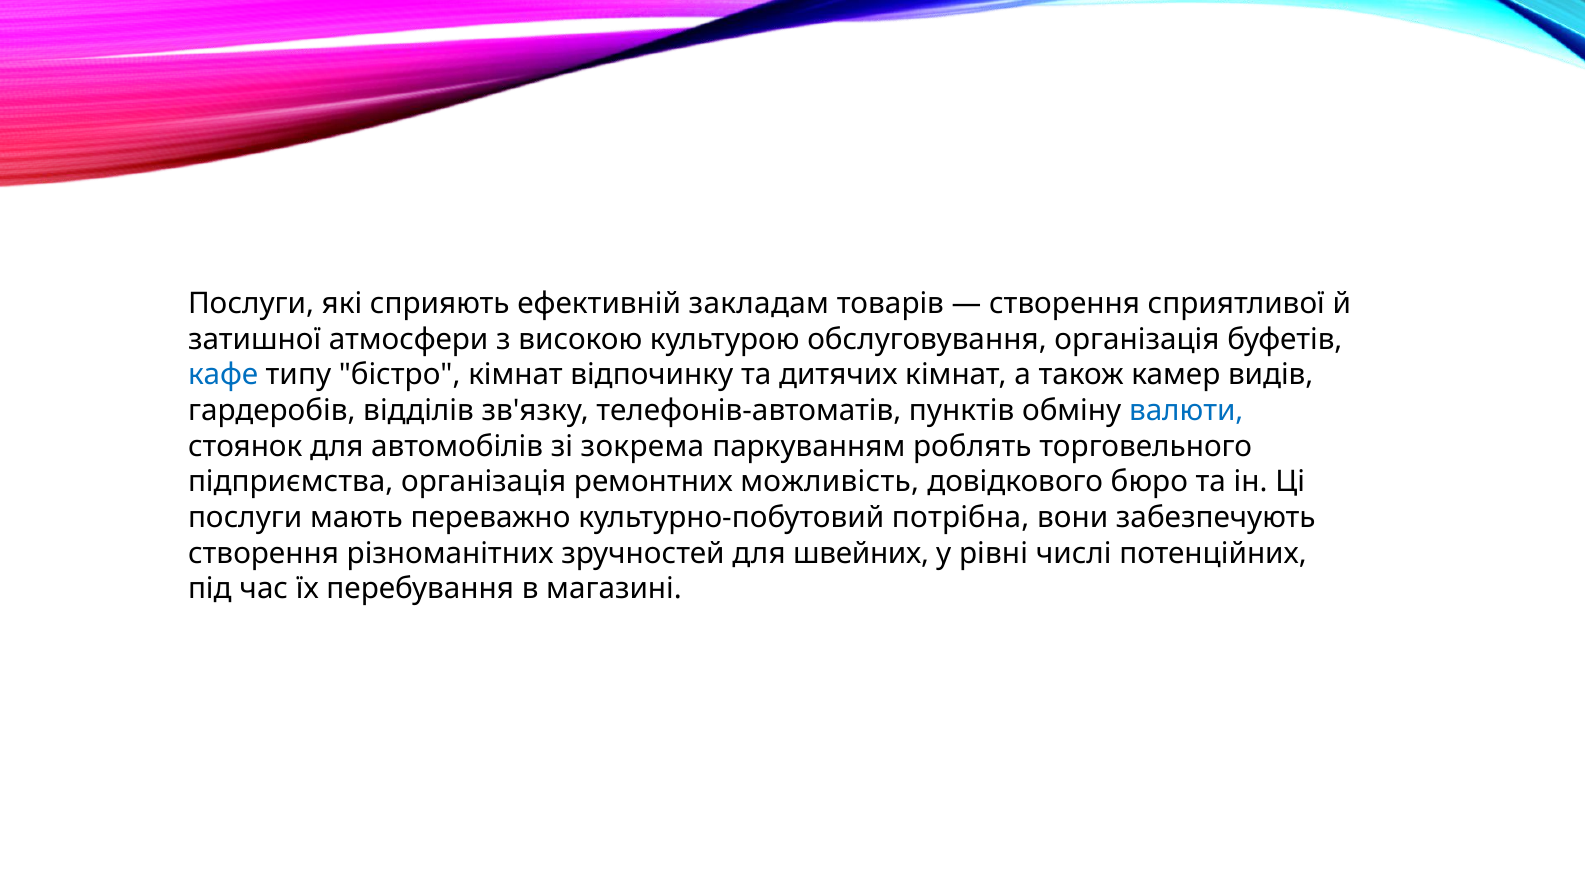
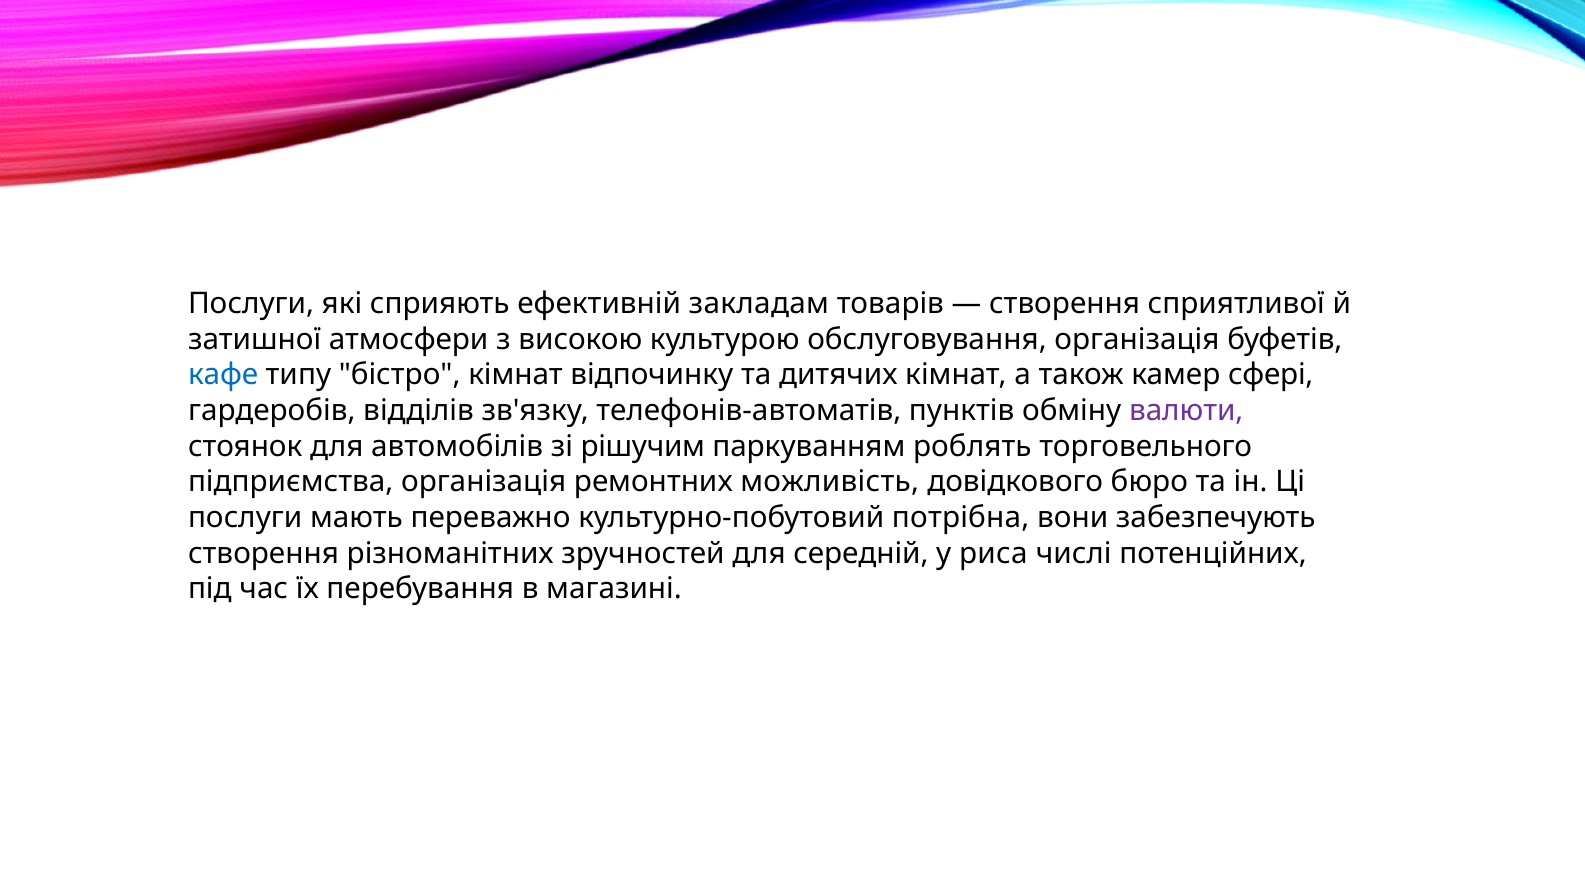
видів: видів -> сфері
валюти colour: blue -> purple
зокрема: зокрема -> рішучим
швейних: швейних -> середній
рівні: рівні -> риса
